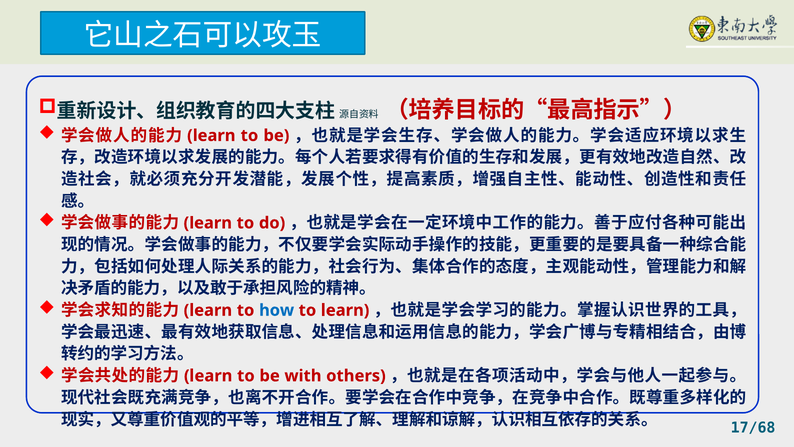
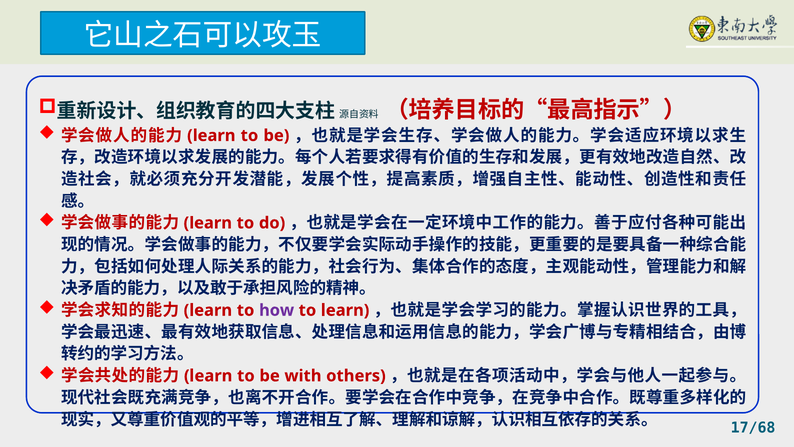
how colour: blue -> purple
